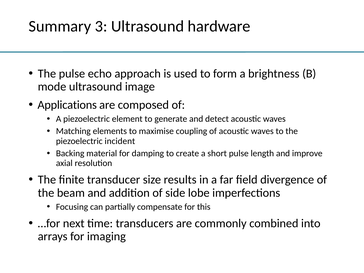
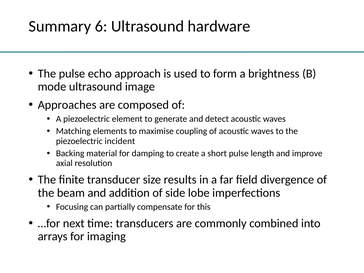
3: 3 -> 6
Applications: Applications -> Approaches
